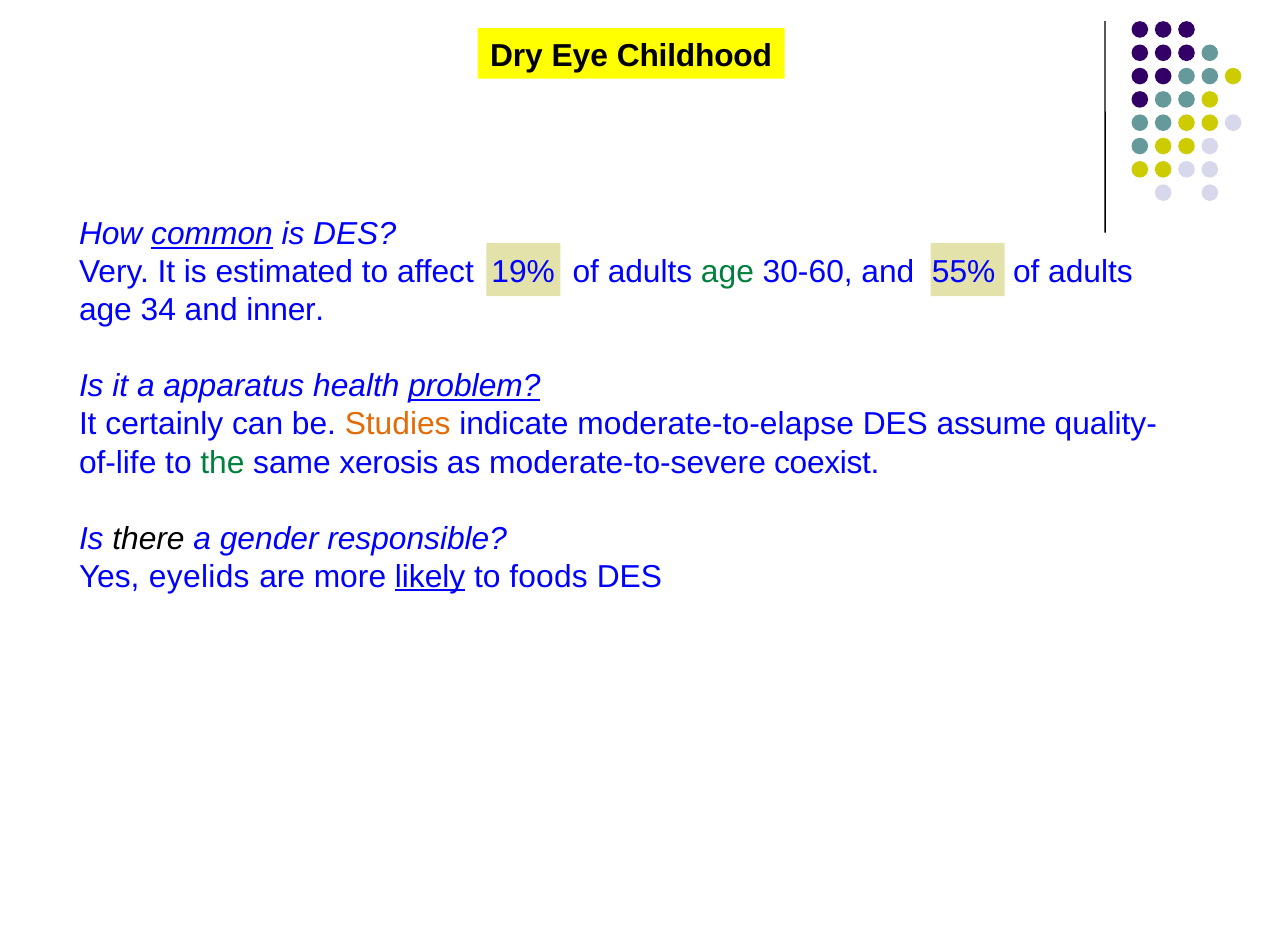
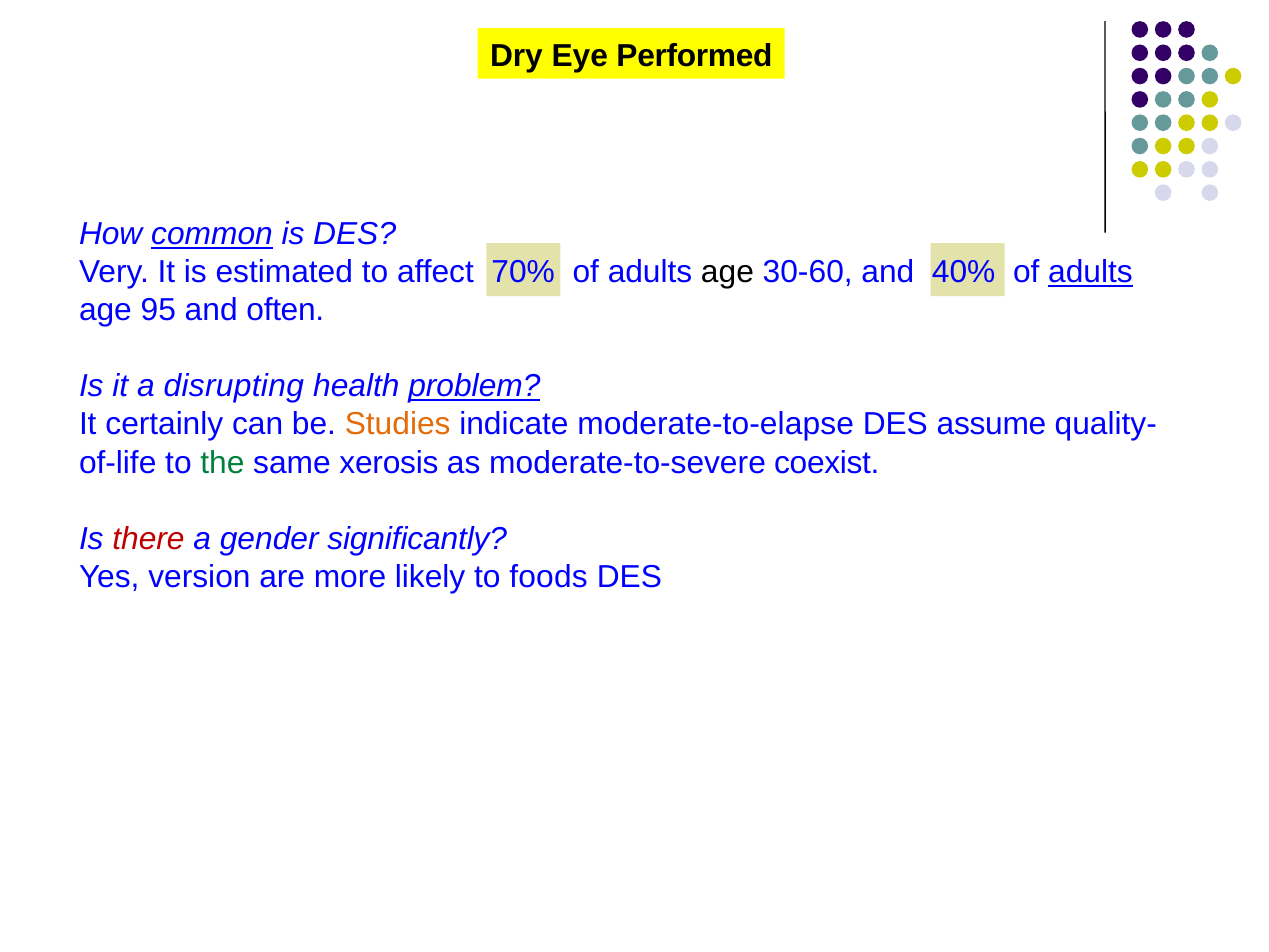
Childhood: Childhood -> Performed
19%: 19% -> 70%
age at (727, 272) colour: green -> black
55%: 55% -> 40%
adults at (1090, 272) underline: none -> present
34: 34 -> 95
inner: inner -> often
apparatus: apparatus -> disrupting
there colour: black -> red
responsible: responsible -> significantly
eyelids: eyelids -> version
likely underline: present -> none
